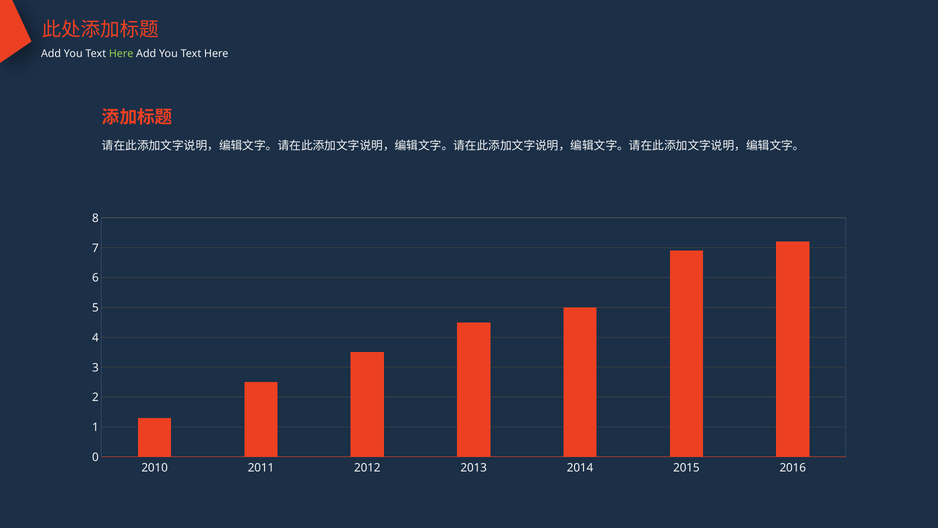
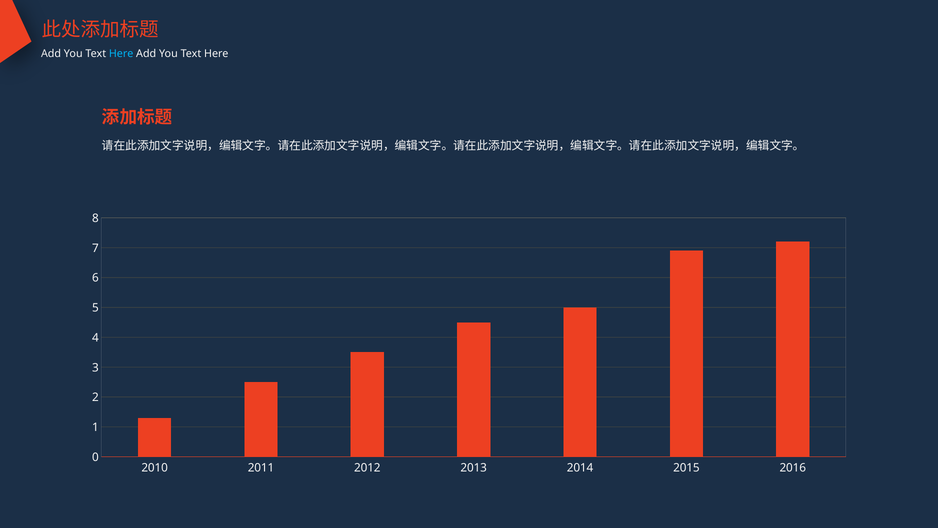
Here at (121, 54) colour: light green -> light blue
